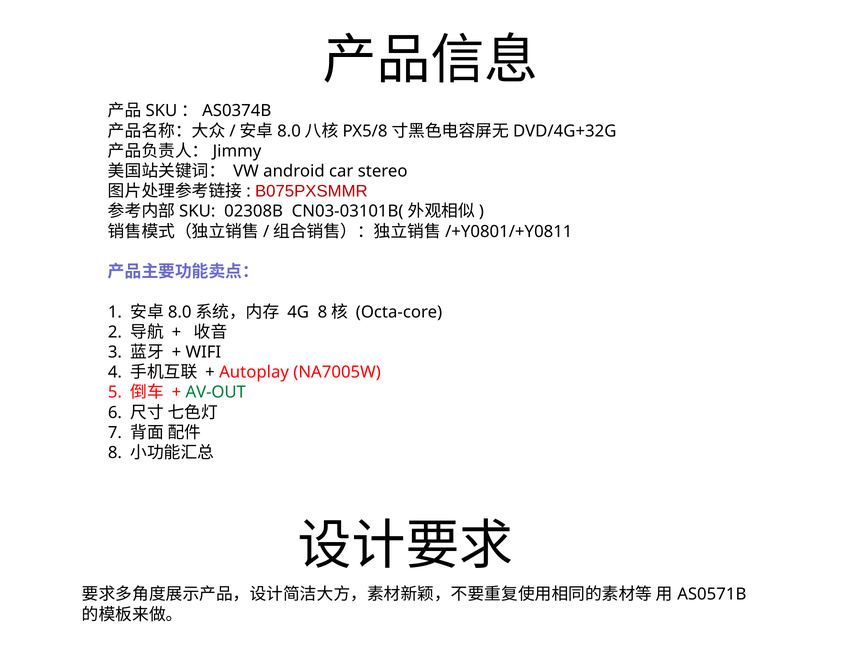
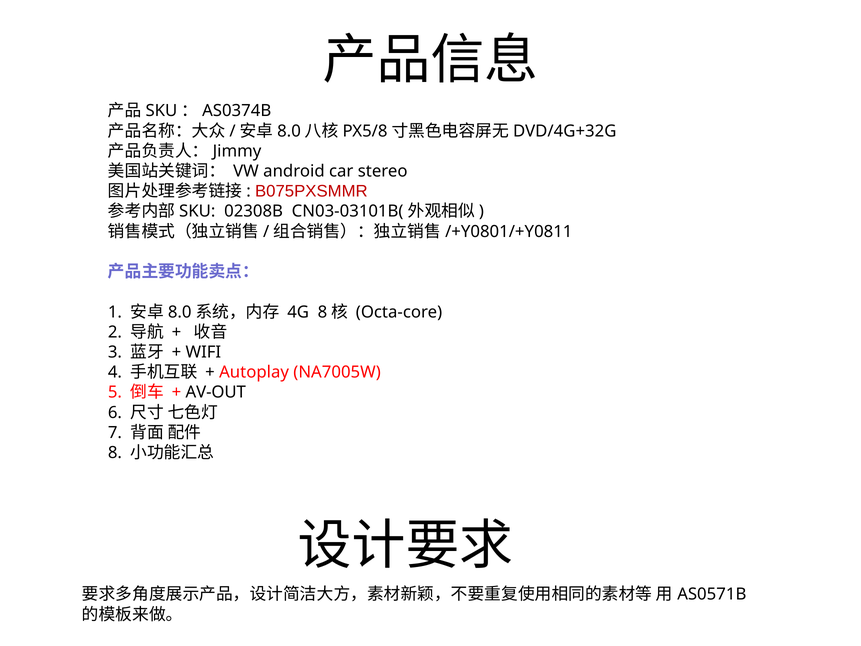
AV-OUT colour: green -> black
